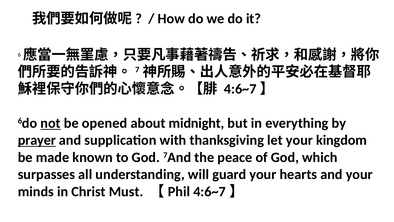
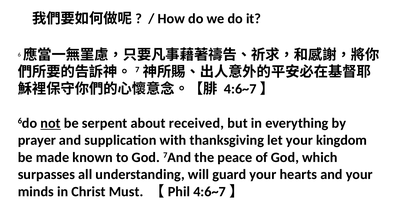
opened: opened -> serpent
midnight: midnight -> received
prayer underline: present -> none
